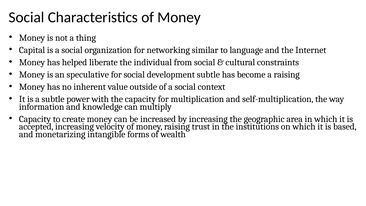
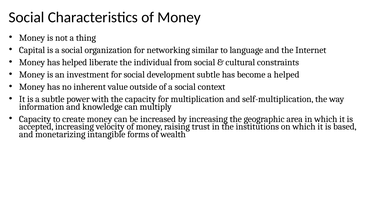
speculative: speculative -> investment
a raising: raising -> helped
